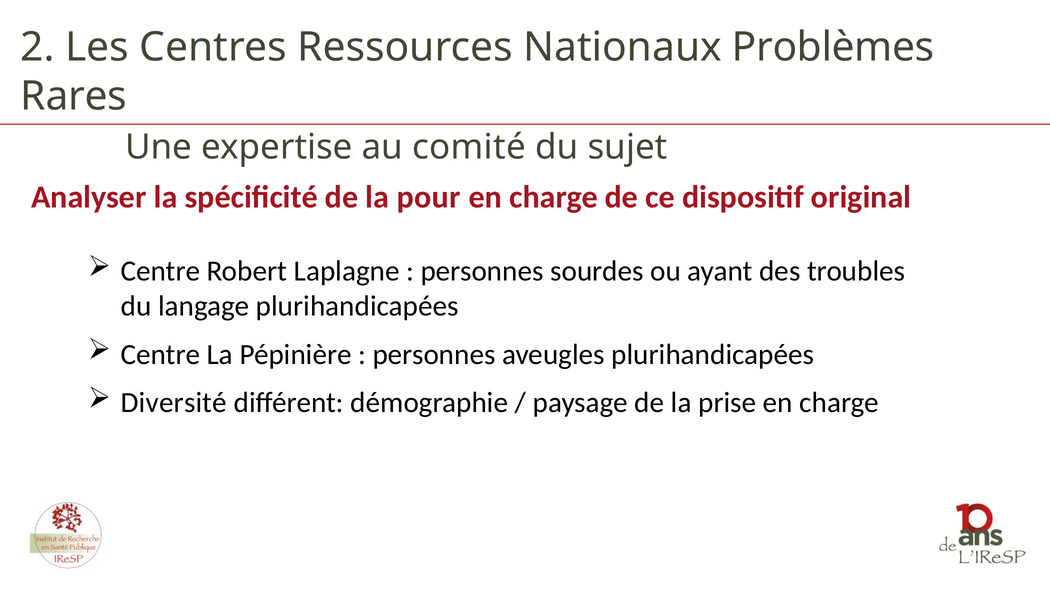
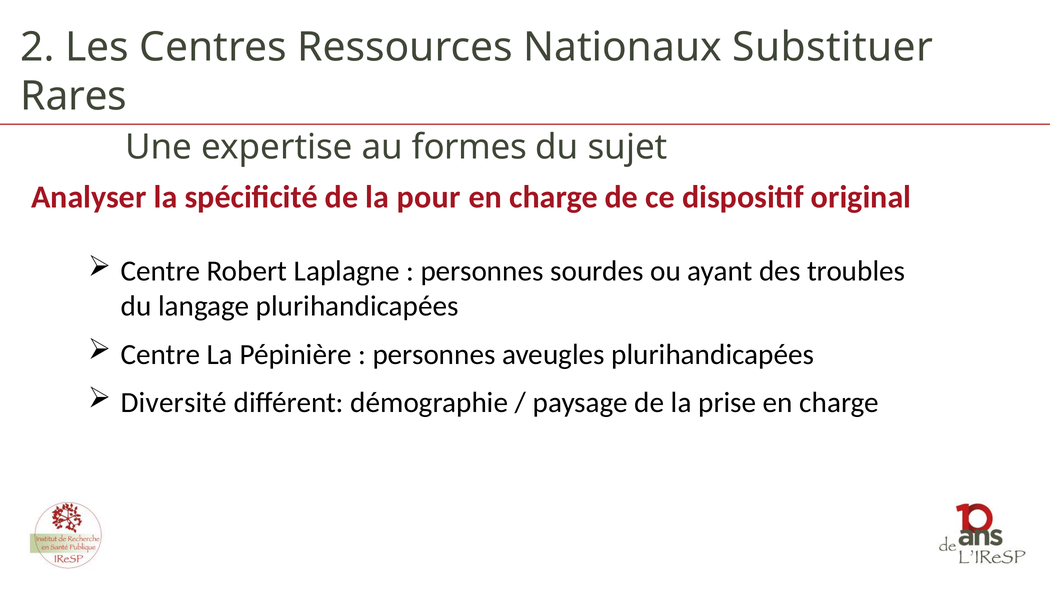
Problèmes: Problèmes -> Substituer
comité: comité -> formes
